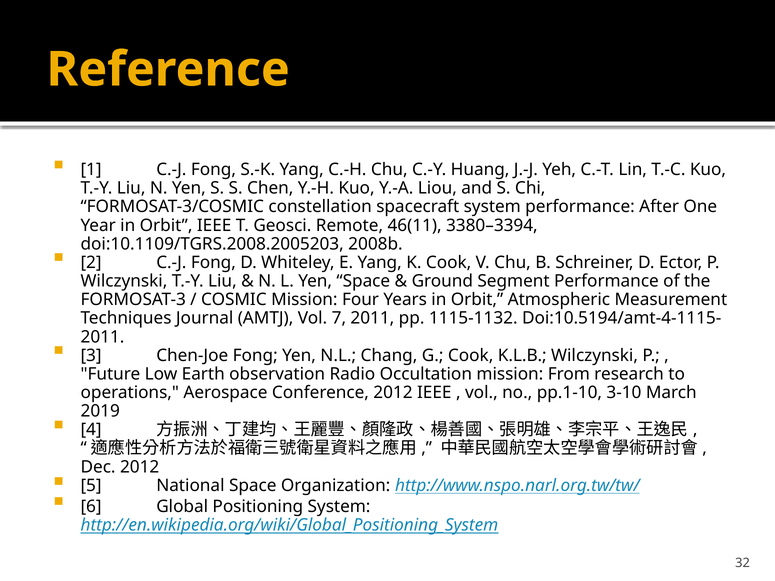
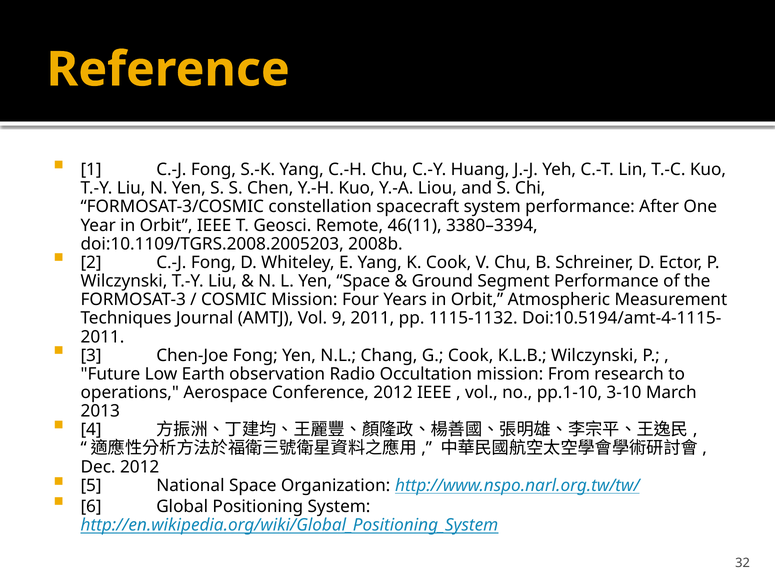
7: 7 -> 9
2019: 2019 -> 2013
